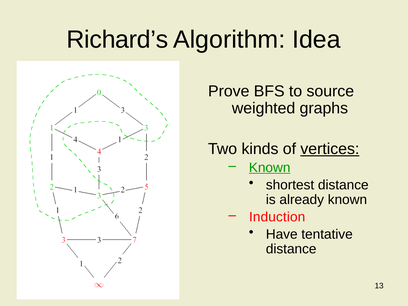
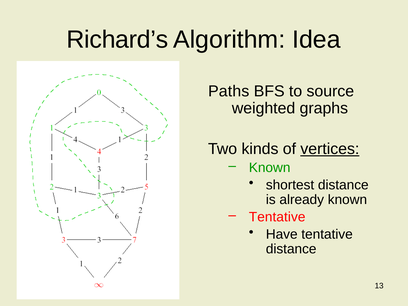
Prove: Prove -> Paths
Known at (270, 168) underline: present -> none
Induction at (277, 217): Induction -> Tentative
